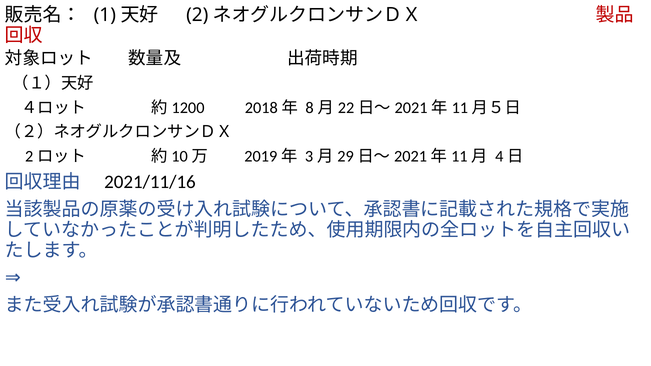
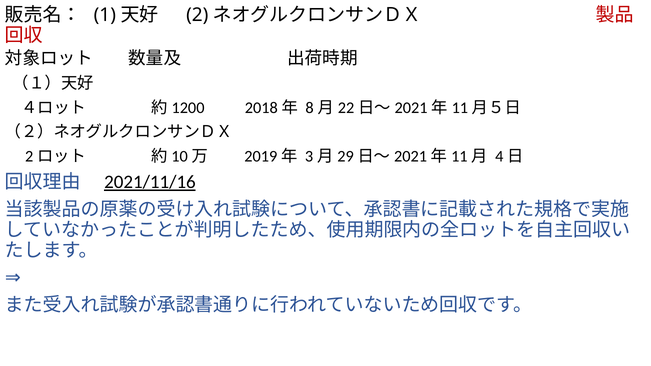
2021/11/16 underline: none -> present
